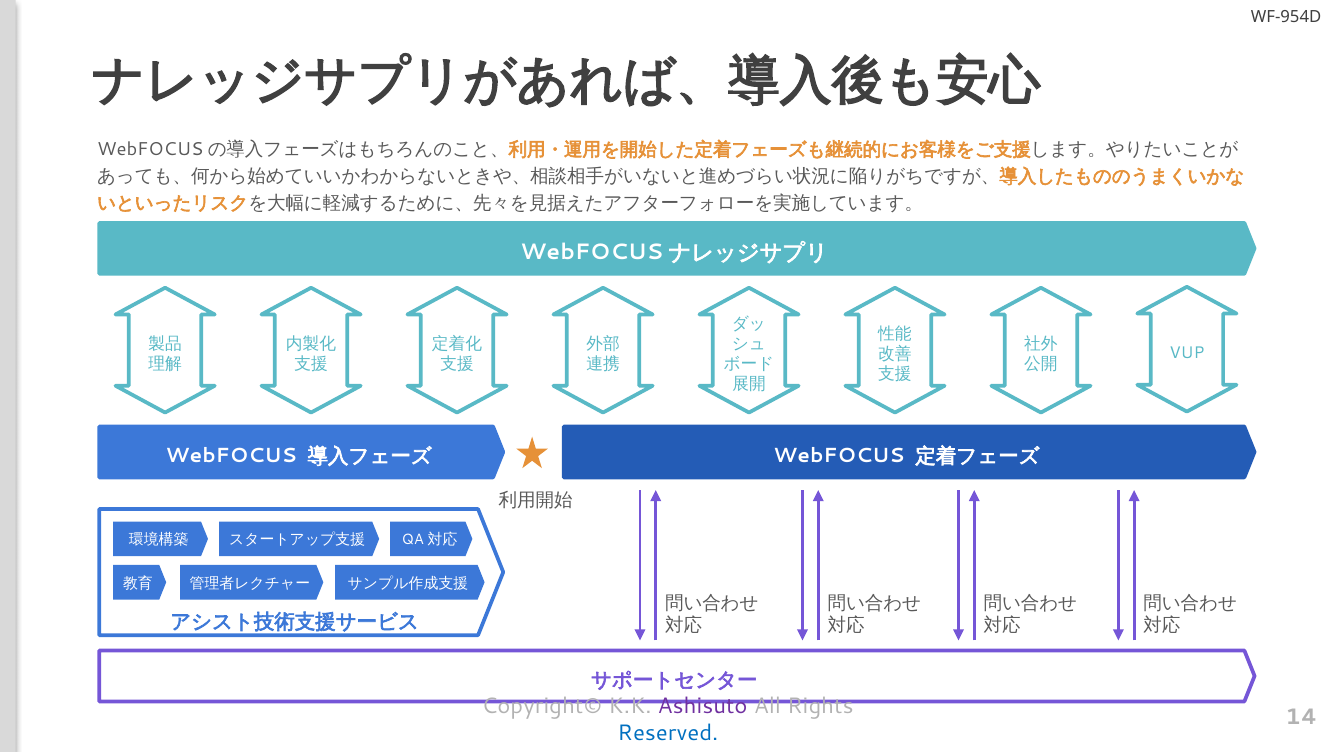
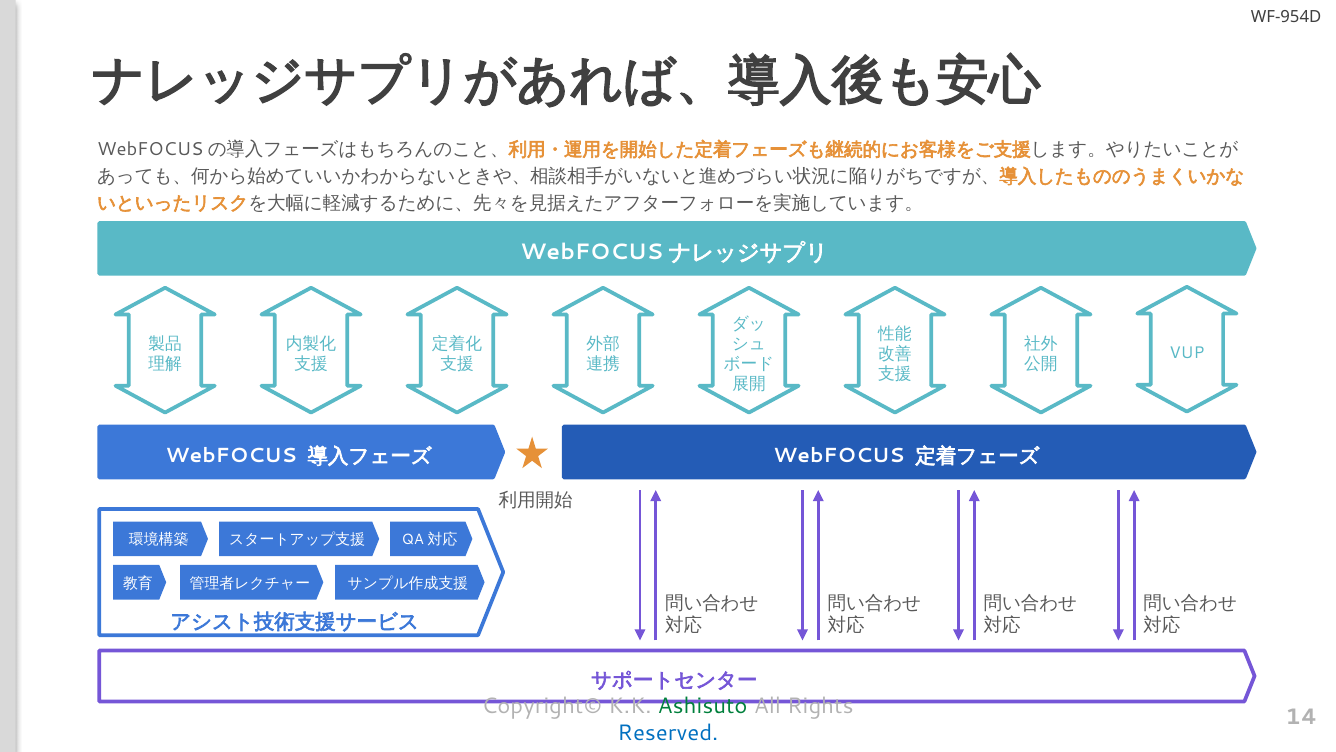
Ashisuto colour: purple -> green
